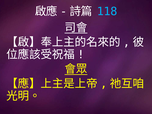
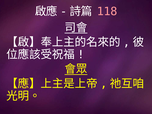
118 colour: light blue -> pink
